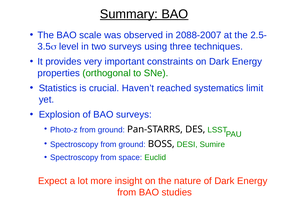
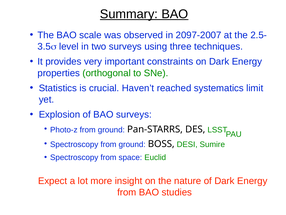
2088-2007: 2088-2007 -> 2097-2007
